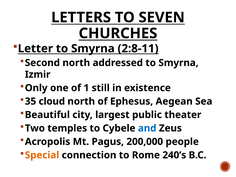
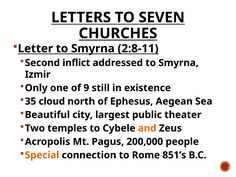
Second north: north -> inflict
1: 1 -> 9
and colour: blue -> orange
240’s: 240’s -> 851’s
